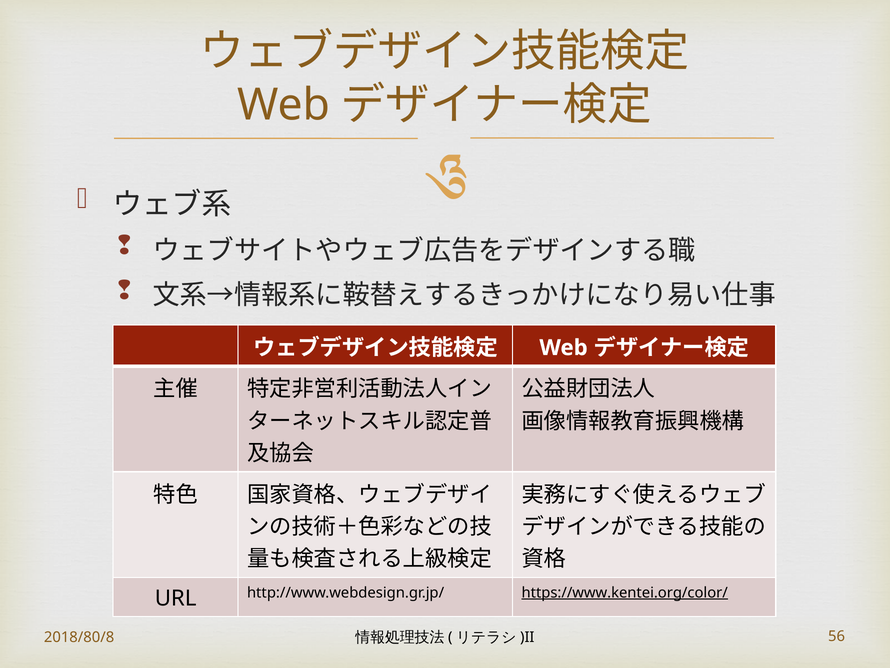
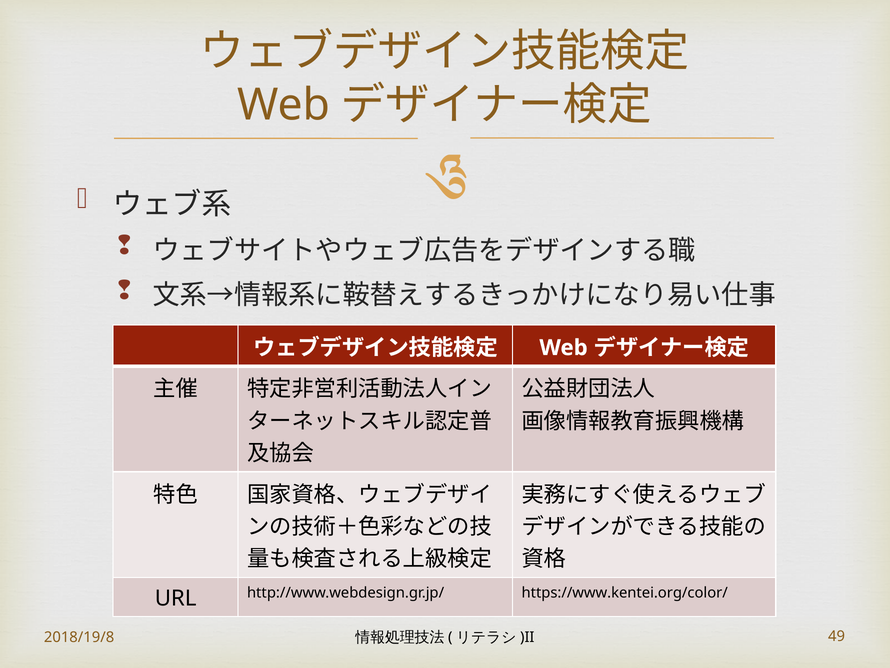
https://www.kentei.org/color/ underline: present -> none
2018/80/8: 2018/80/8 -> 2018/19/8
56: 56 -> 49
